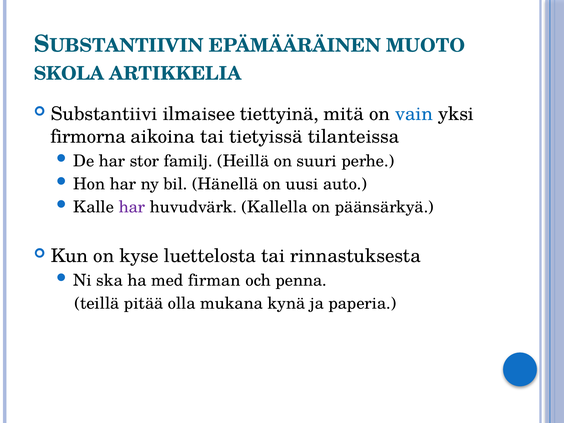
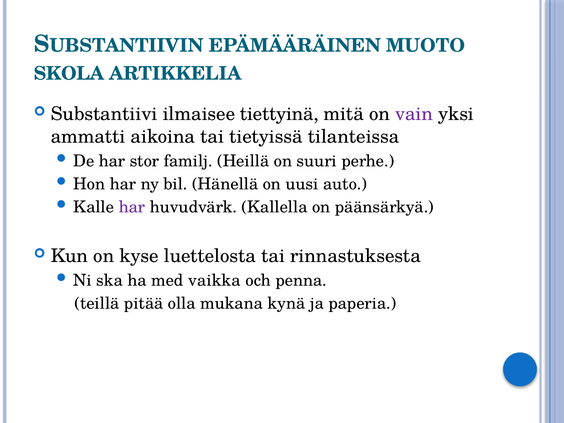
vain colour: blue -> purple
firmorna: firmorna -> ammatti
firman: firman -> vaikka
